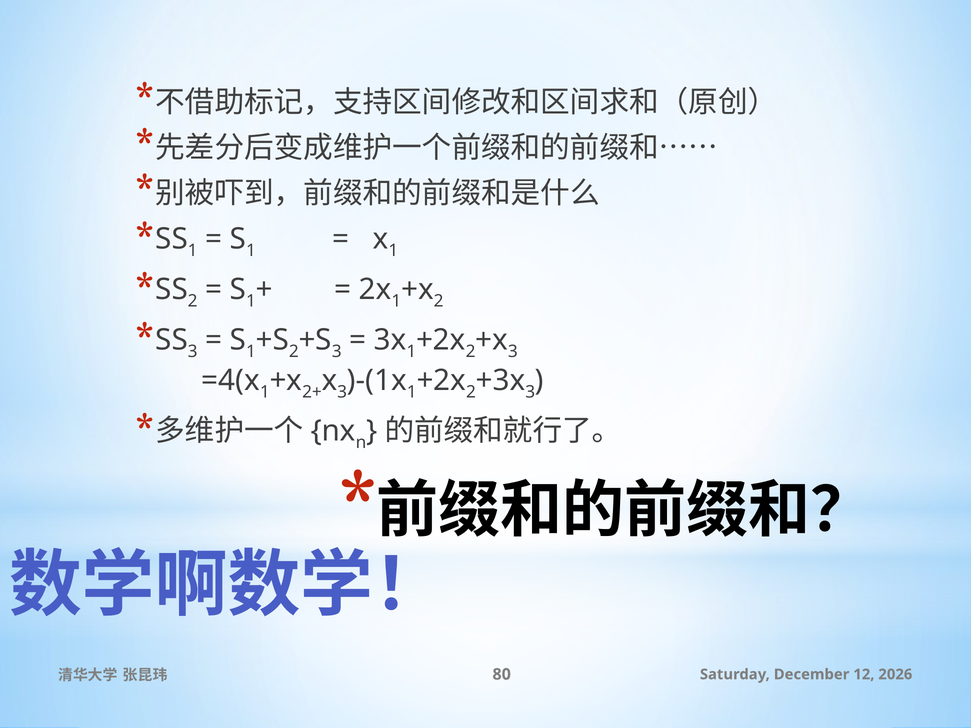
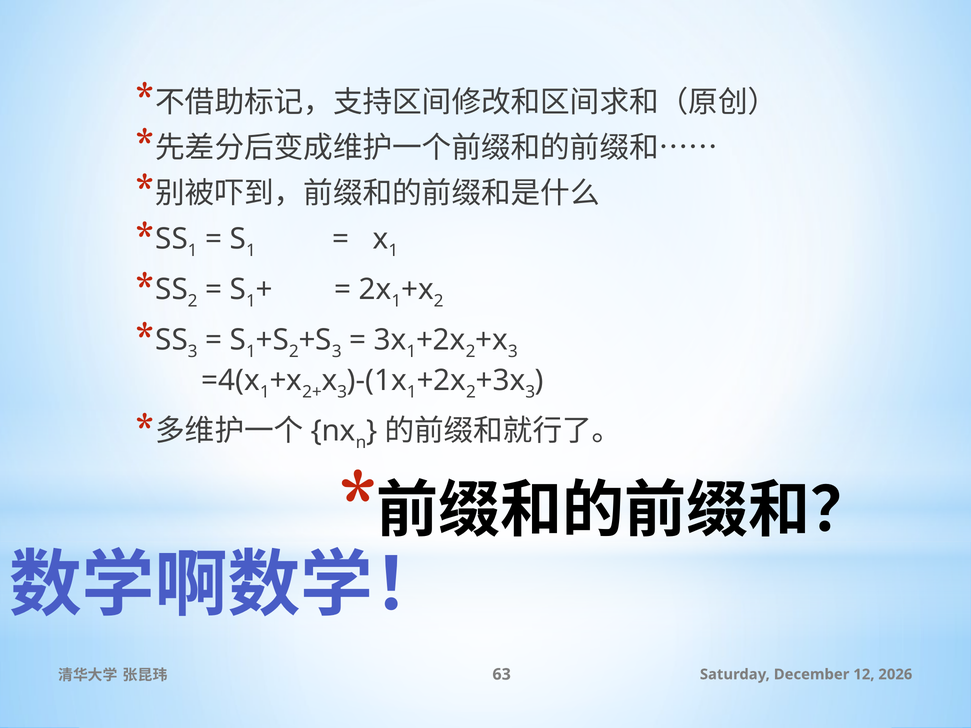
80: 80 -> 63
